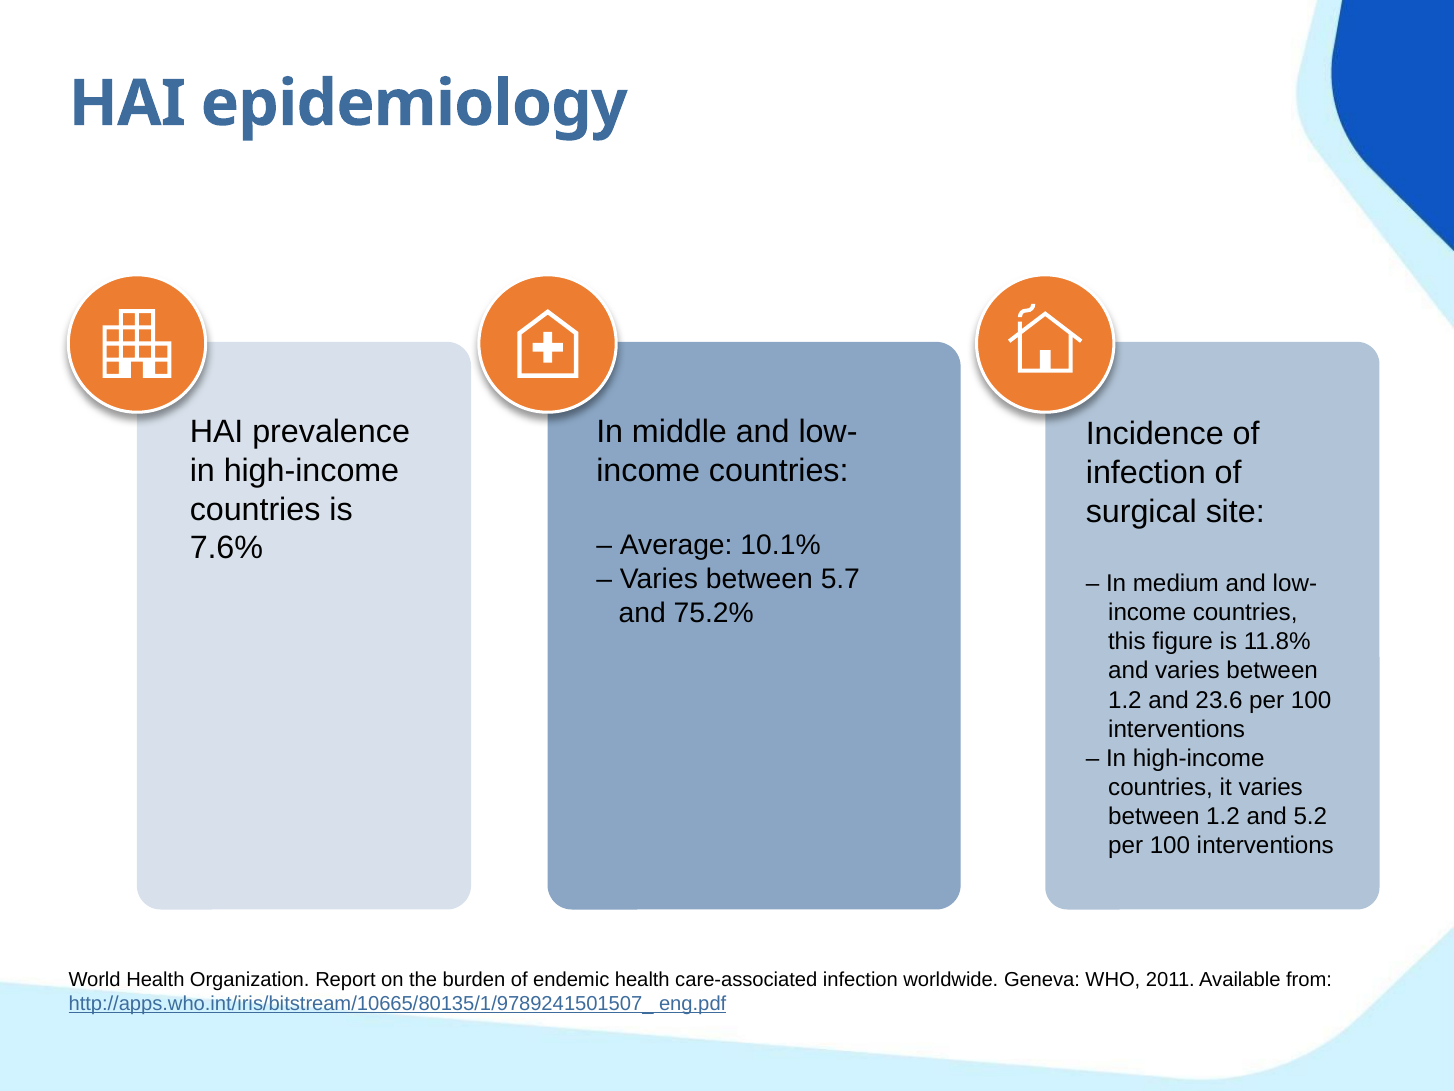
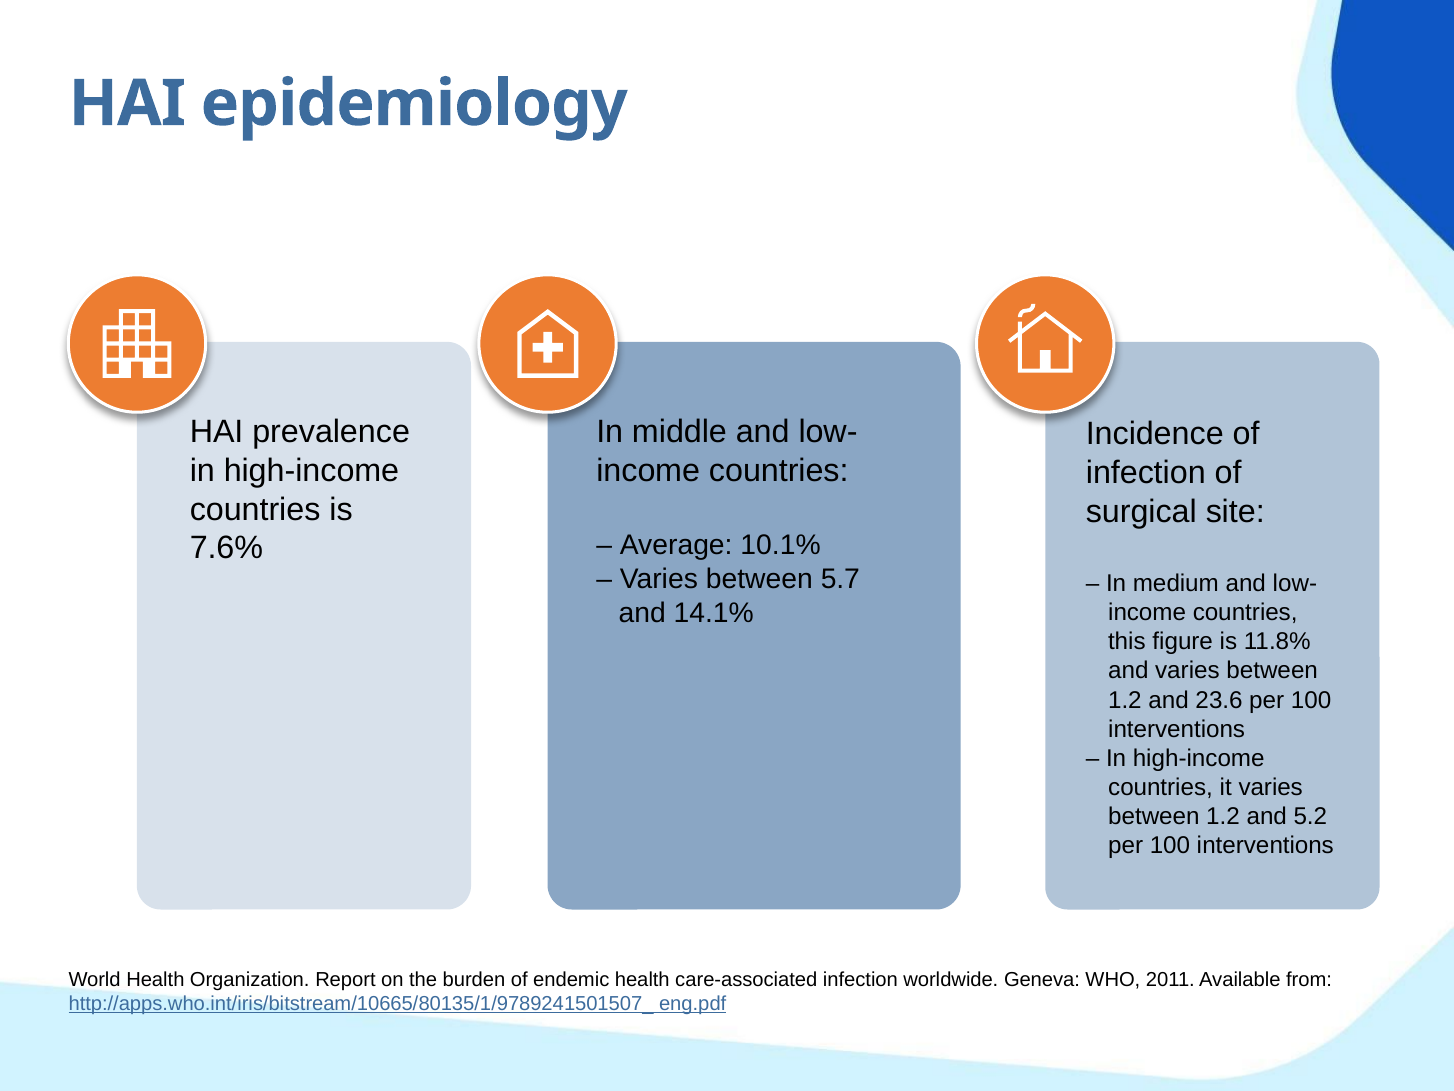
75.2%: 75.2% -> 14.1%
